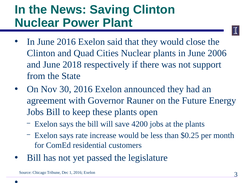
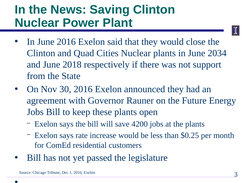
2006: 2006 -> 2034
